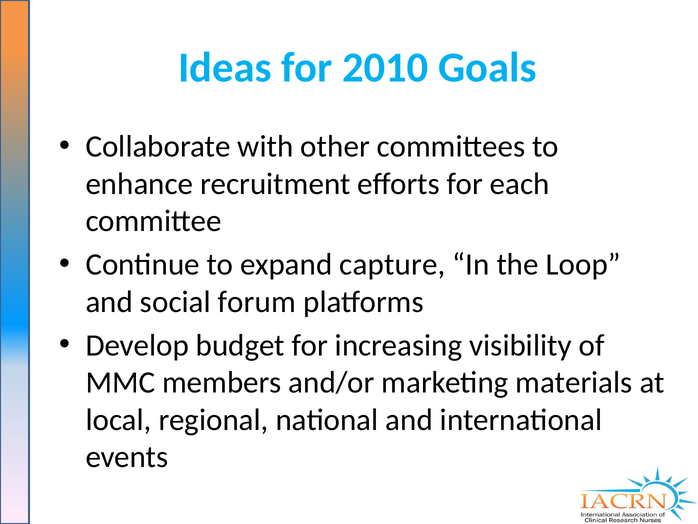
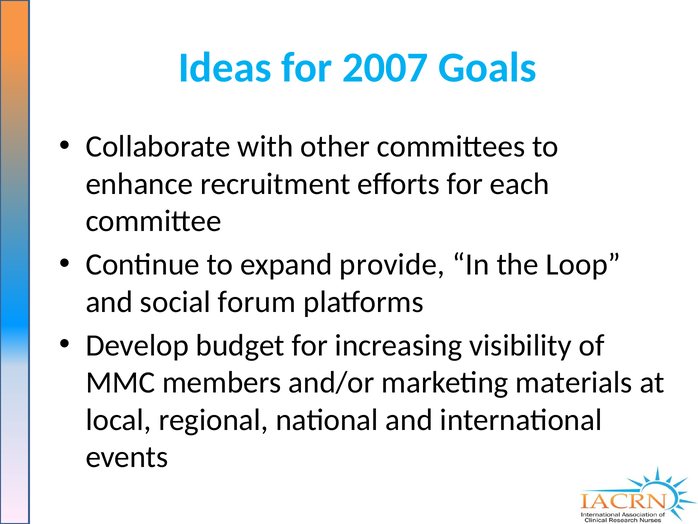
2010: 2010 -> 2007
capture: capture -> provide
